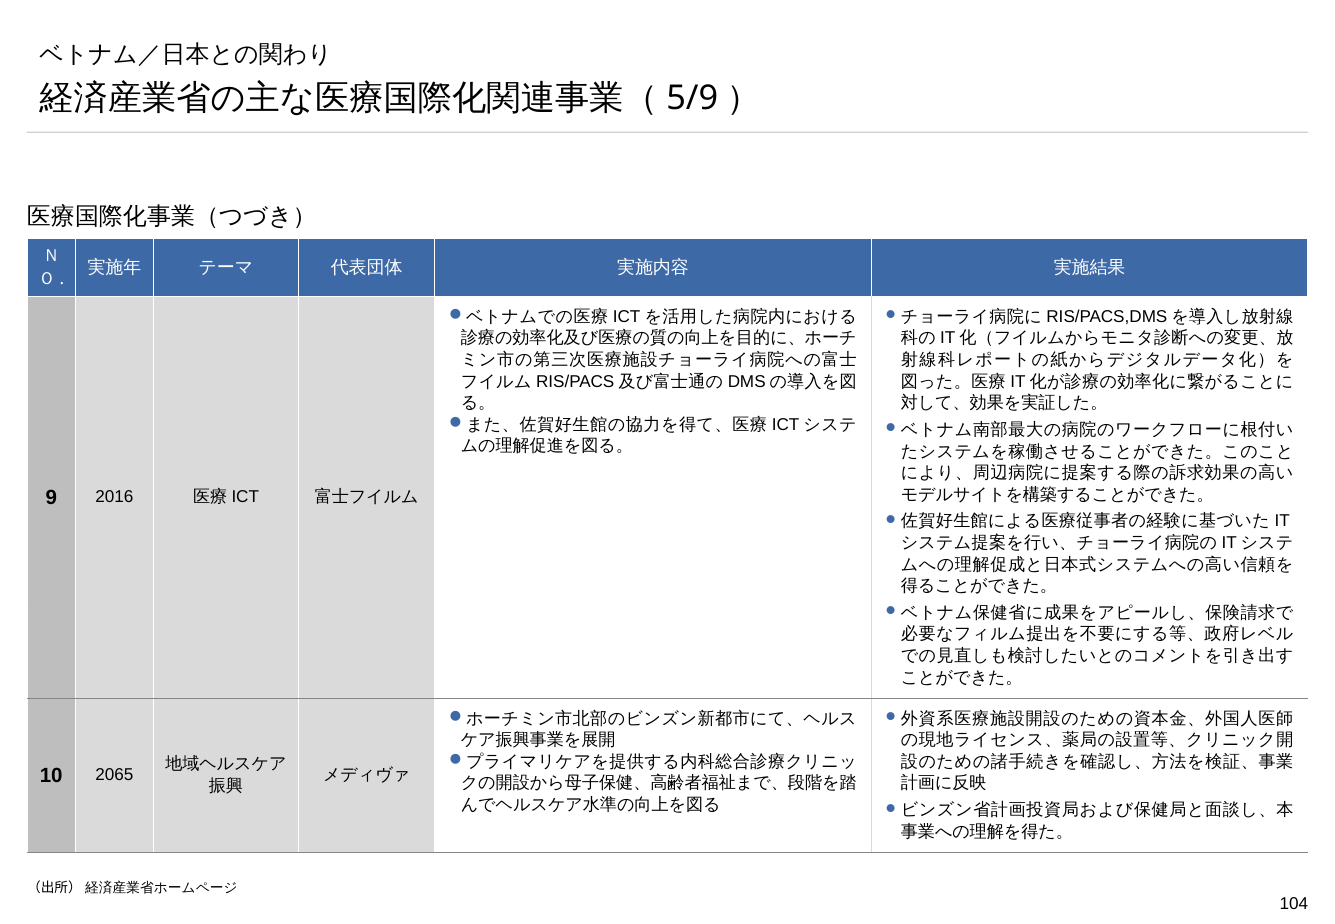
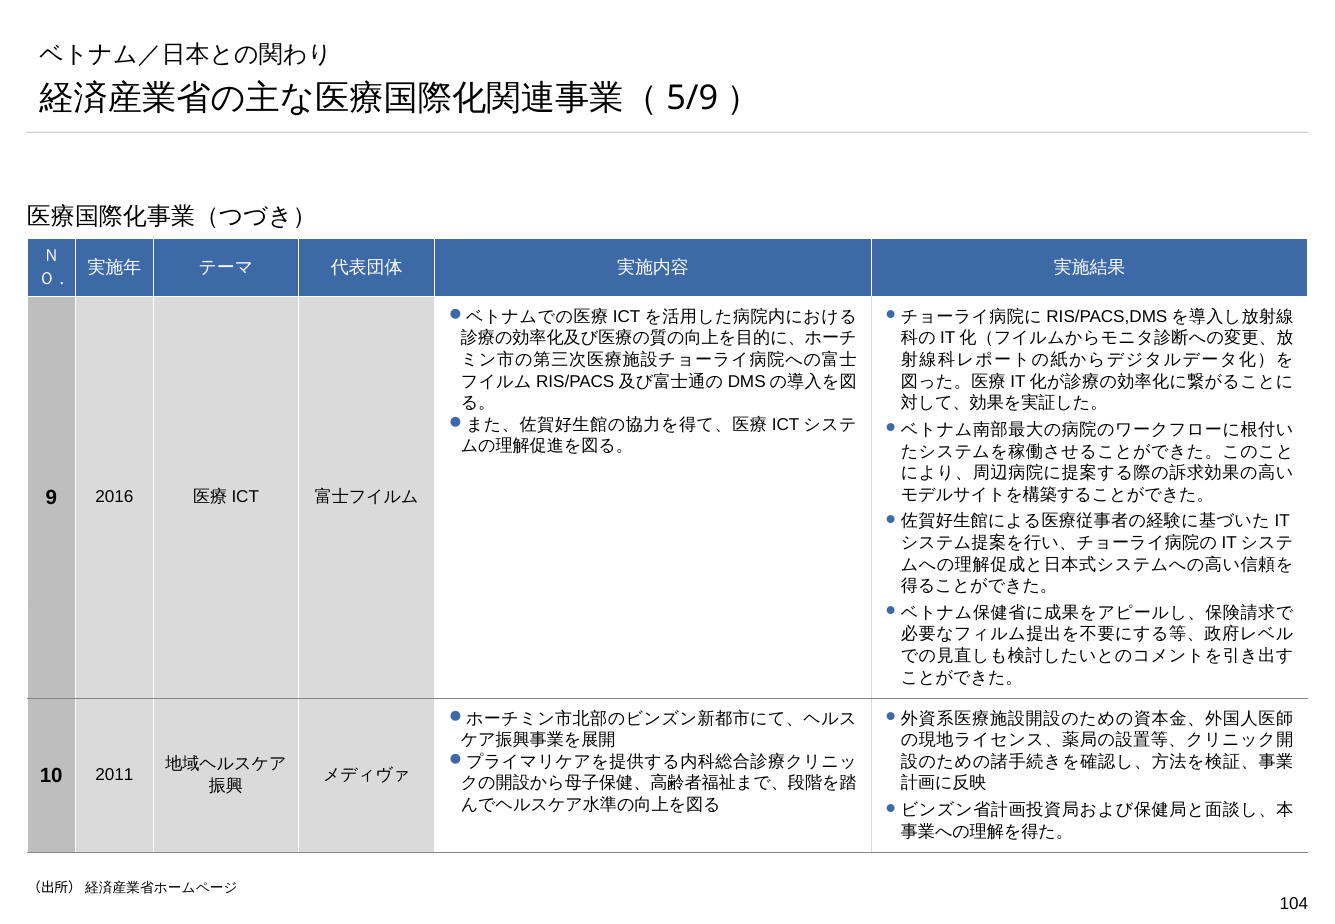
2065: 2065 -> 2011
